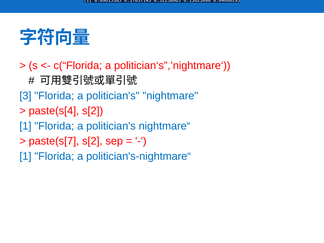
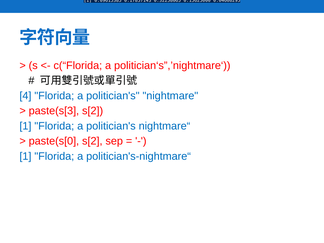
3: 3 -> 4
paste(s[4: paste(s[4 -> paste(s[3
paste(s[7: paste(s[7 -> paste(s[0
